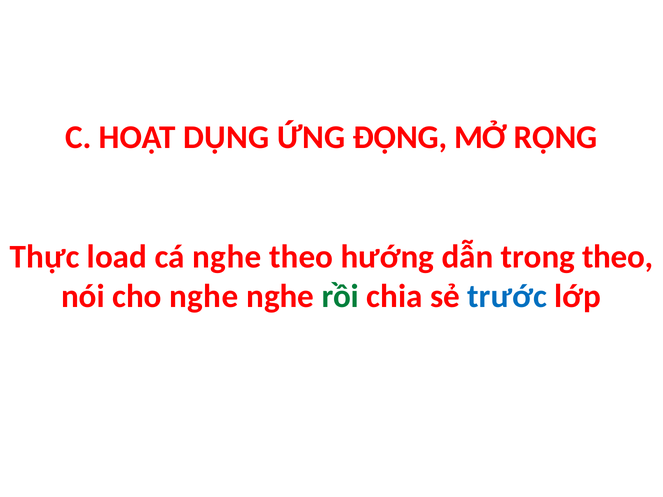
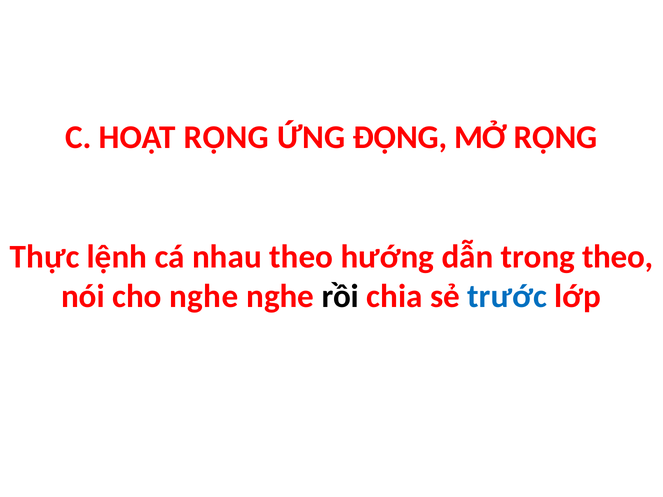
HOẠT DỤNG: DỤNG -> RỘNG
load: load -> lệnh
cá nghe: nghe -> nhau
rồi colour: green -> black
